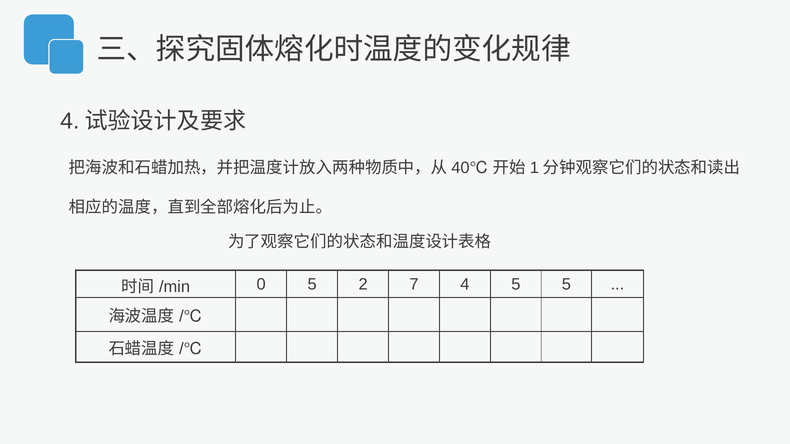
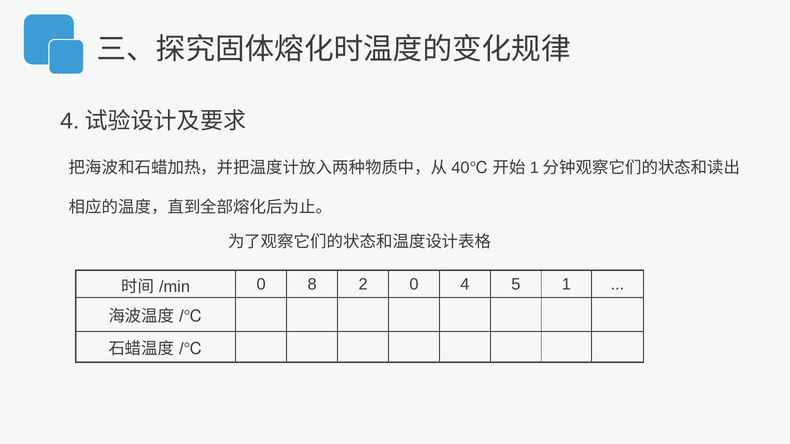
0 5: 5 -> 8
2 7: 7 -> 0
5 5: 5 -> 1
